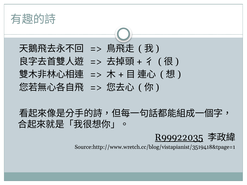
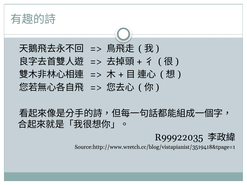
R99922035 underline: present -> none
